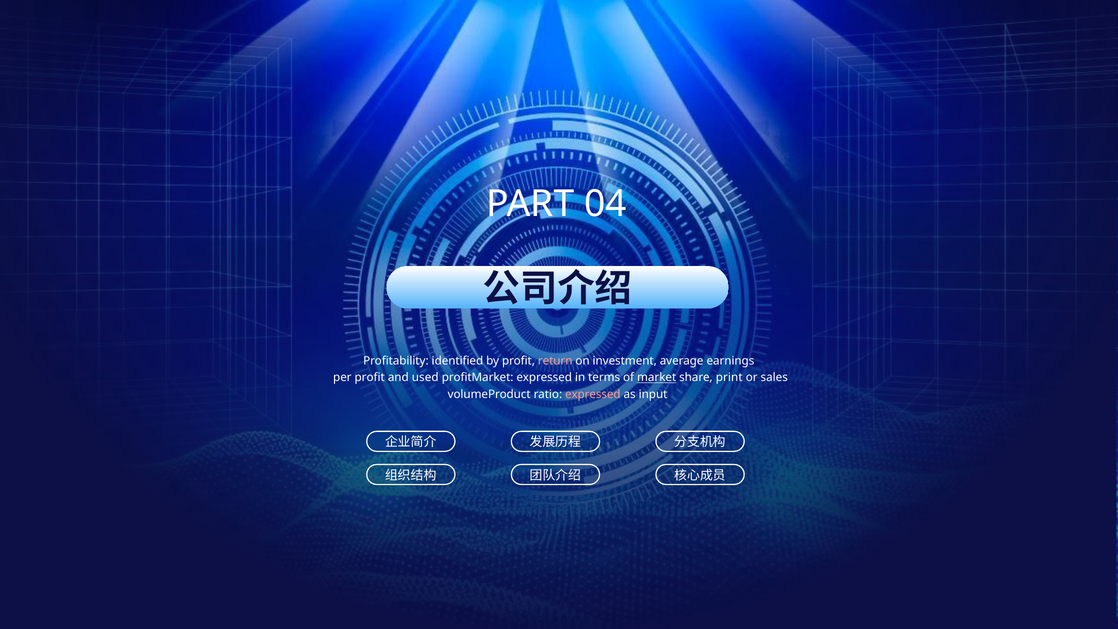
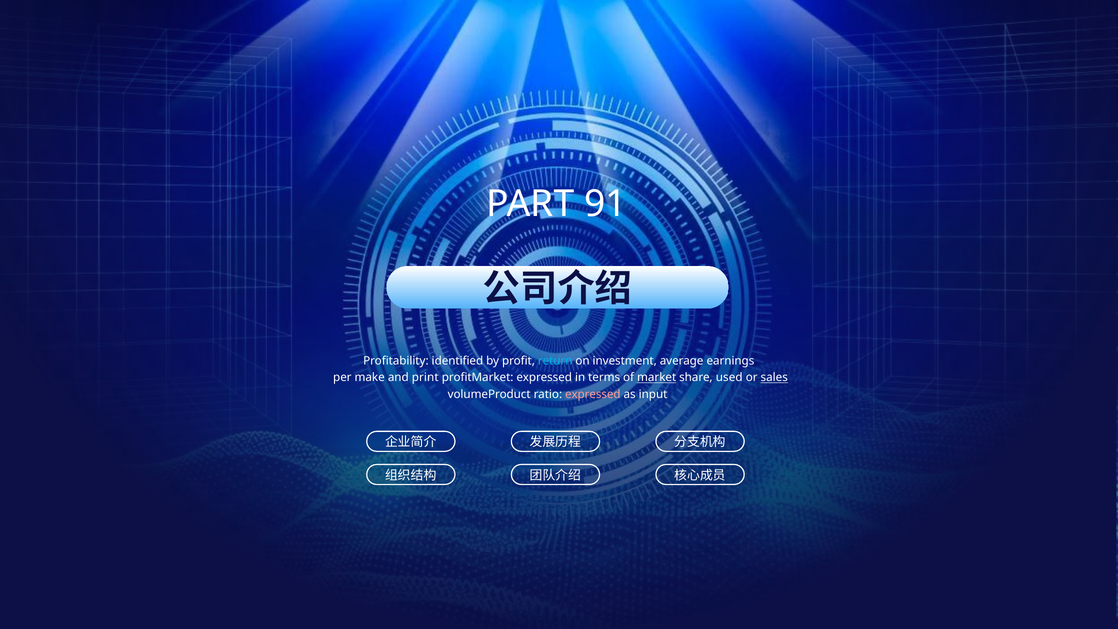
04: 04 -> 91
return colour: pink -> light blue
per profit: profit -> make
used: used -> print
print: print -> used
sales underline: none -> present
